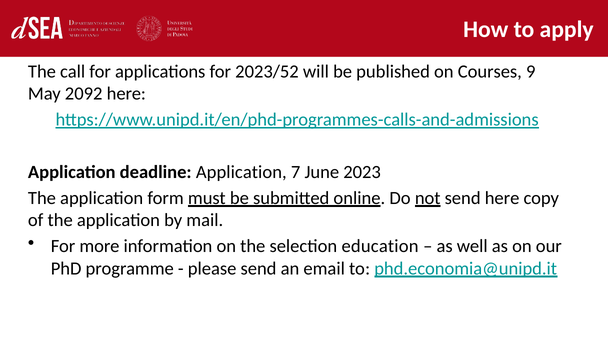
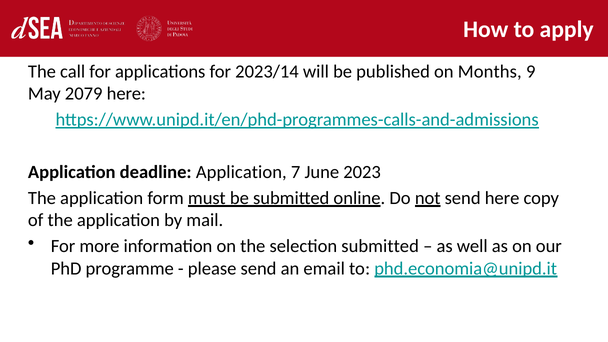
2023/52: 2023/52 -> 2023/14
Courses: Courses -> Months
2092: 2092 -> 2079
selection education: education -> submitted
